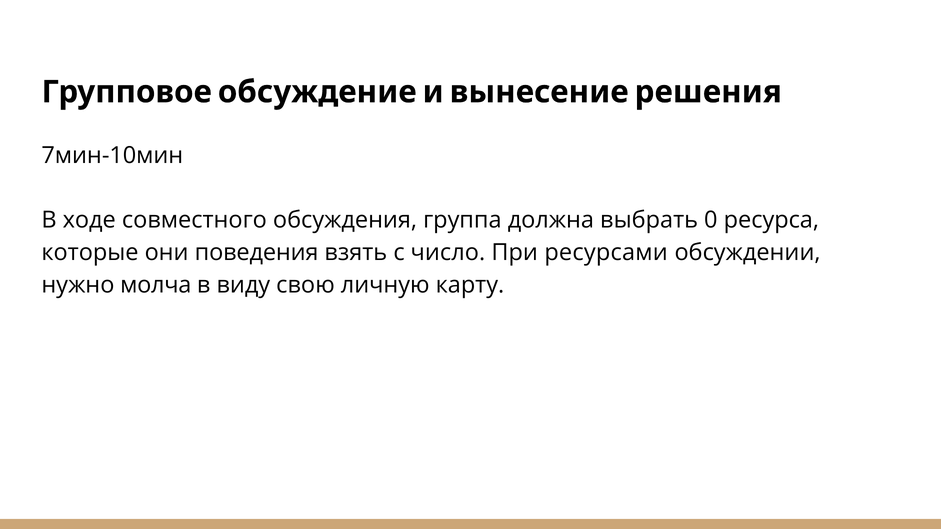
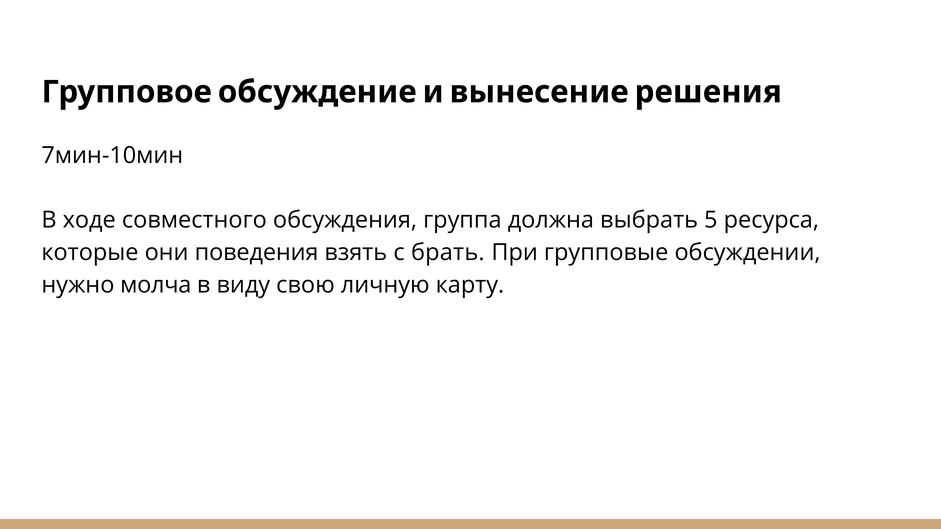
0: 0 -> 5
число: число -> брать
ресурсами: ресурсами -> групповые
